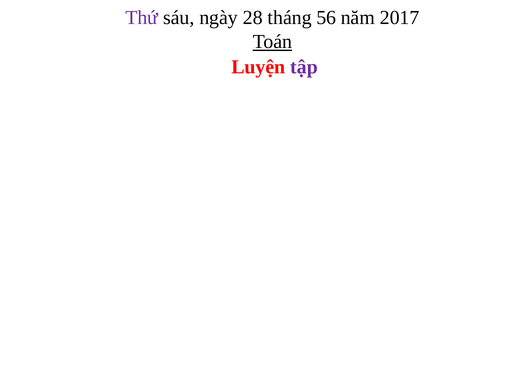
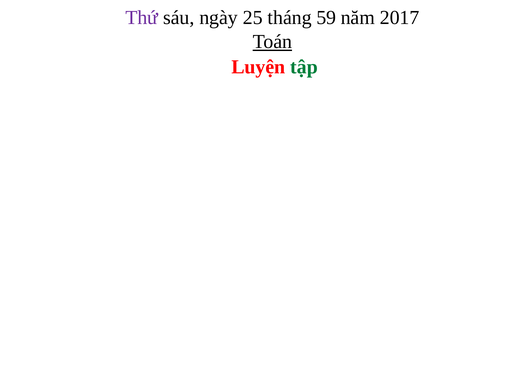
28: 28 -> 25
56: 56 -> 59
tập colour: purple -> green
